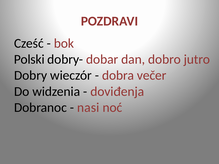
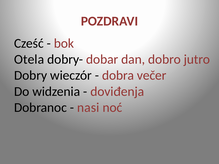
Polski: Polski -> Otela
